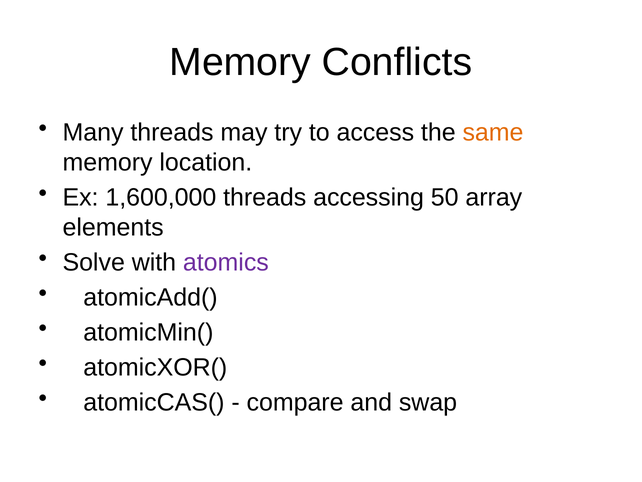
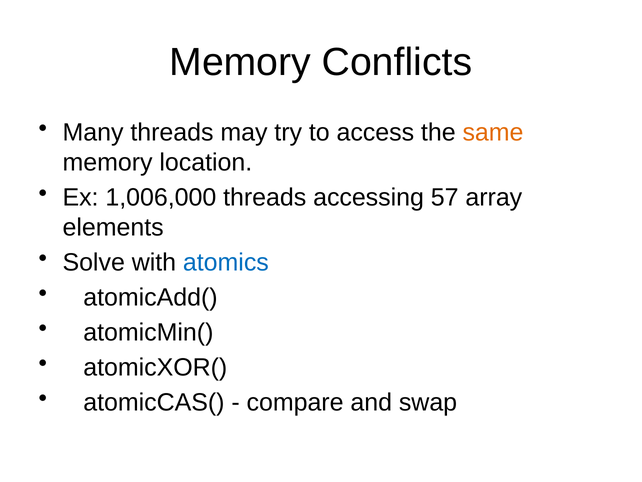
1,600,000: 1,600,000 -> 1,006,000
50: 50 -> 57
atomics colour: purple -> blue
